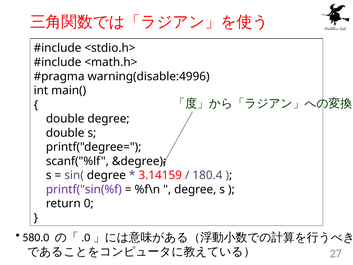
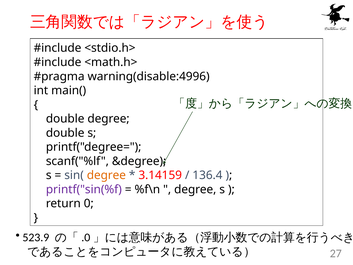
degree at (106, 175) colour: black -> orange
180.4: 180.4 -> 136.4
580.0: 580.0 -> 523.9
